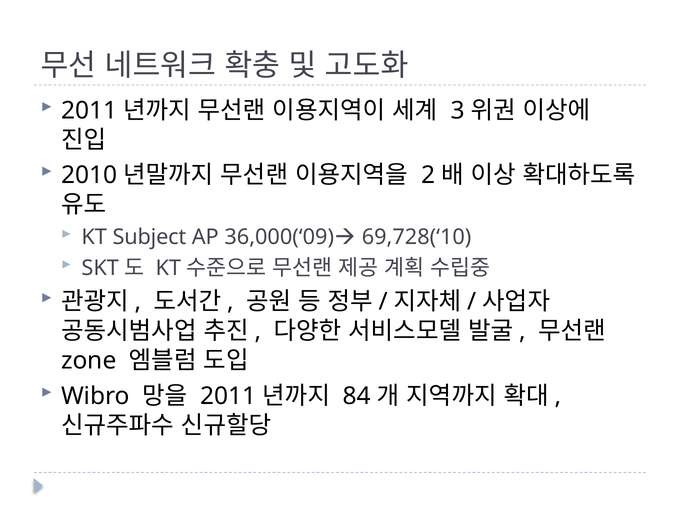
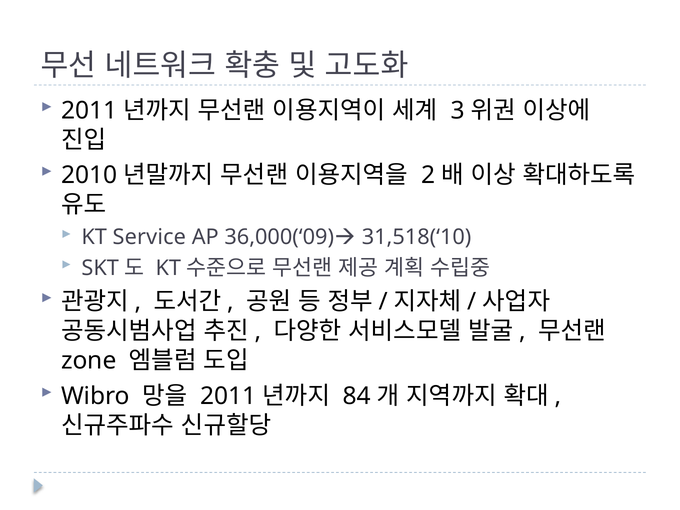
Subject: Subject -> Service
69,728(‘10: 69,728(‘10 -> 31,518(‘10
